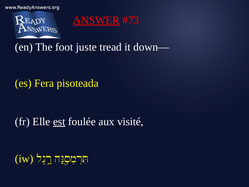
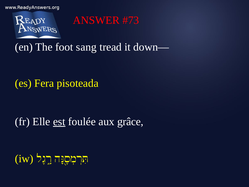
ANSWER underline: present -> none
juste: juste -> sang
visité: visité -> grâce
